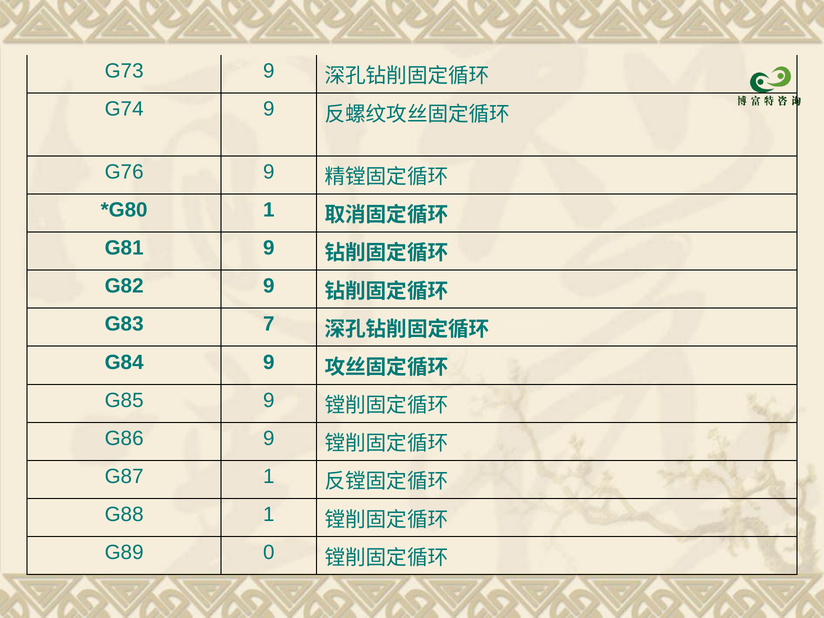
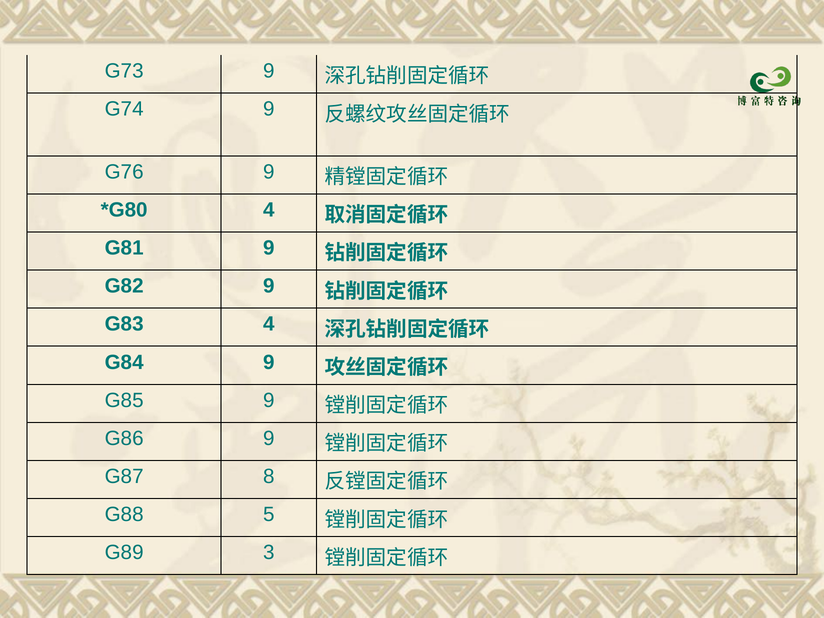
1 at (269, 210): 1 -> 4
G83 7: 7 -> 4
G87 1: 1 -> 8
G88 1: 1 -> 5
0: 0 -> 3
